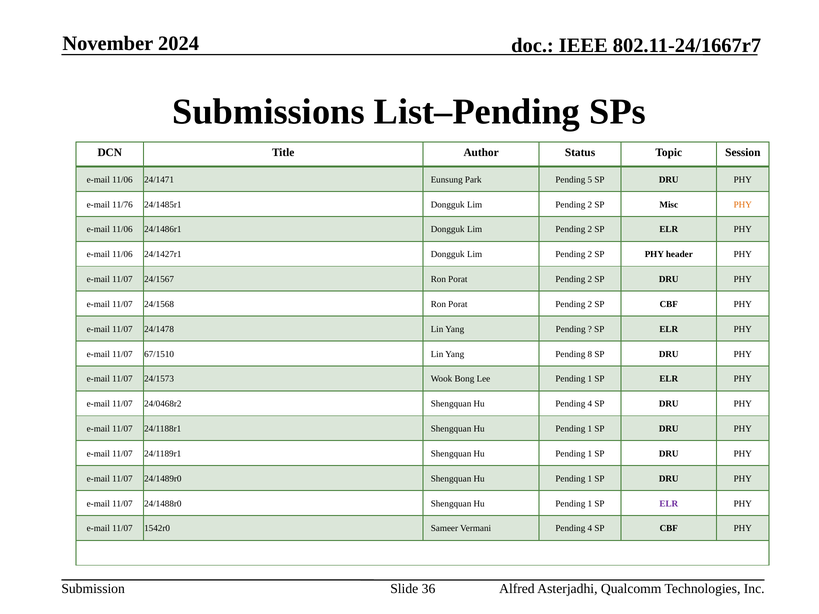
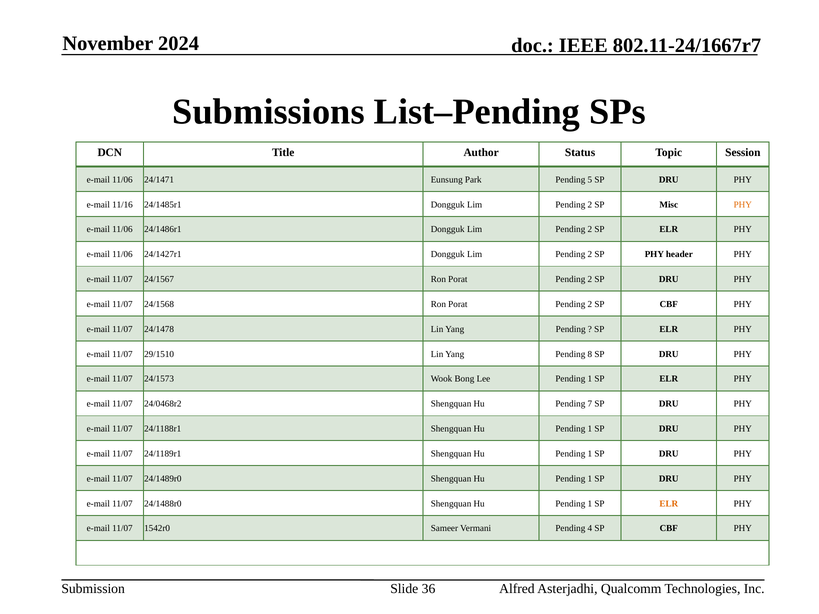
11/76: 11/76 -> 11/16
67/1510: 67/1510 -> 29/1510
Hu Pending 4: 4 -> 7
ELR at (669, 504) colour: purple -> orange
